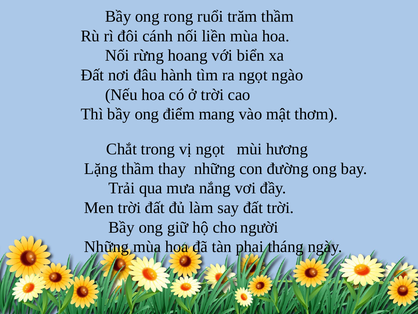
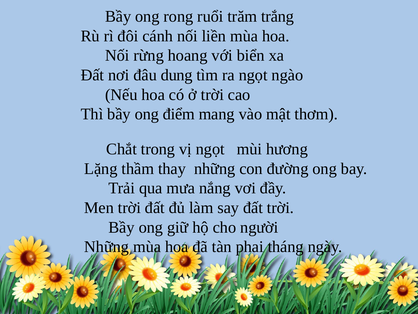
trăm thầm: thầm -> trắng
hành: hành -> dung
